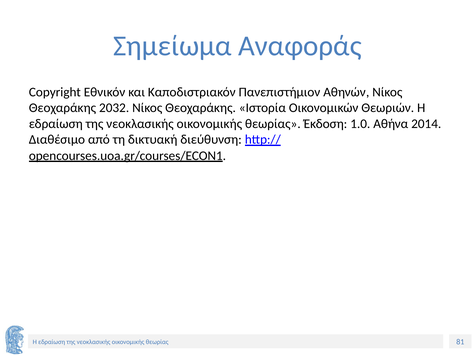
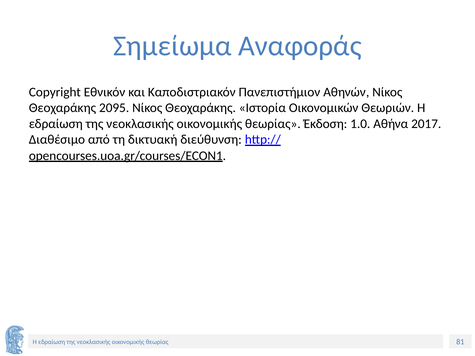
2032: 2032 -> 2095
2014: 2014 -> 2017
